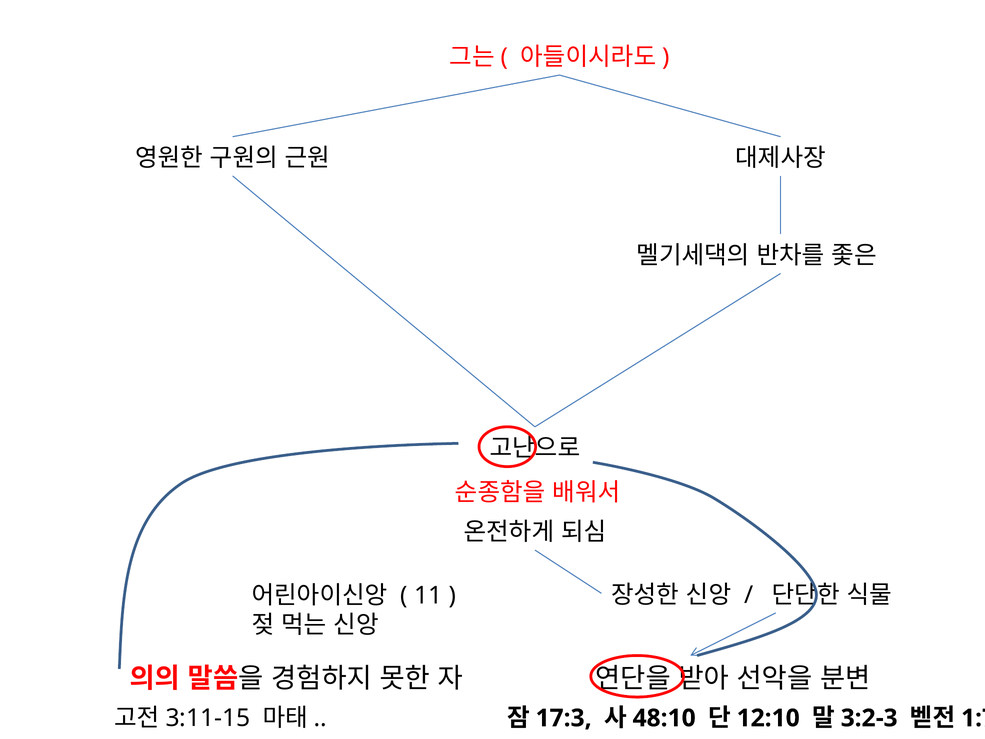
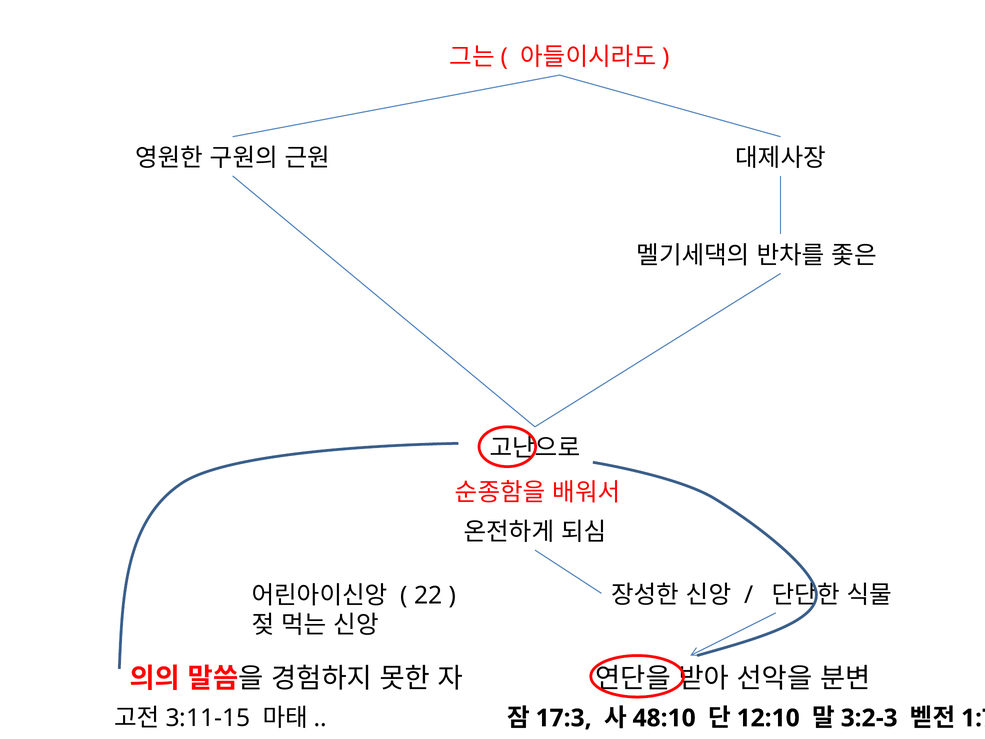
11: 11 -> 22
